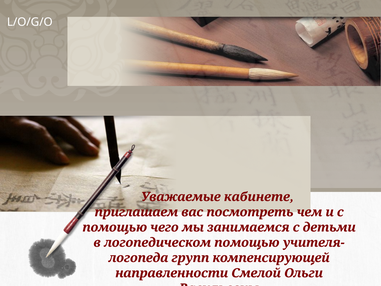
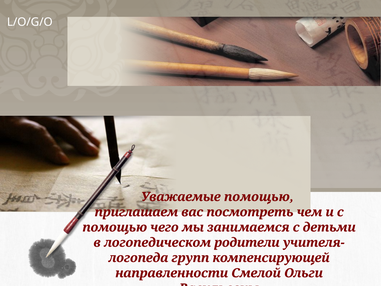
Уважаемые кабинете: кабинете -> помощью
логопедическом помощью: помощью -> родители
